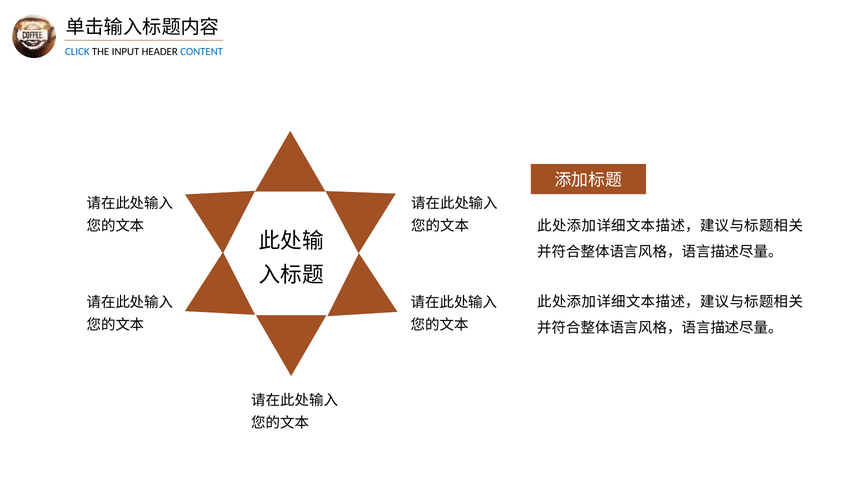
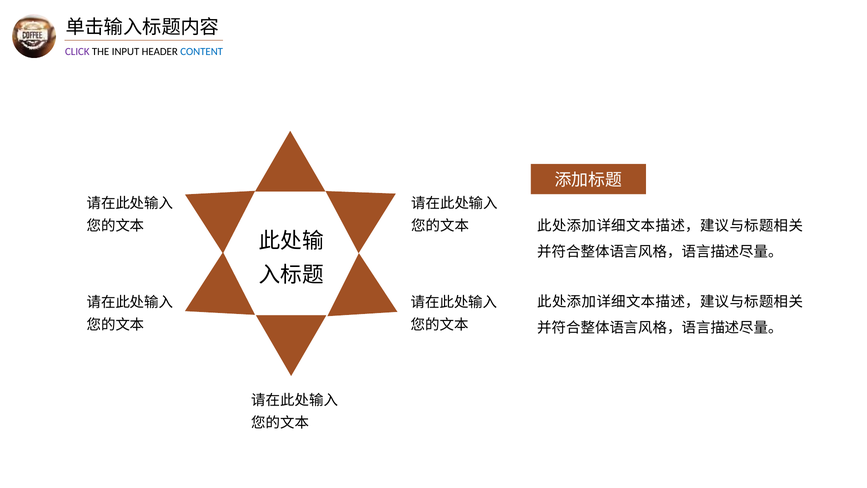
CLICK colour: blue -> purple
